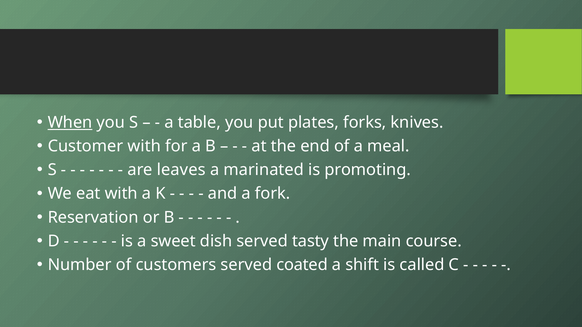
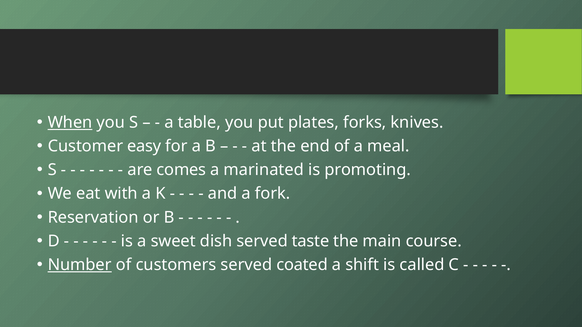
Customer with: with -> easy
leaves: leaves -> comes
tasty: tasty -> taste
Number underline: none -> present
